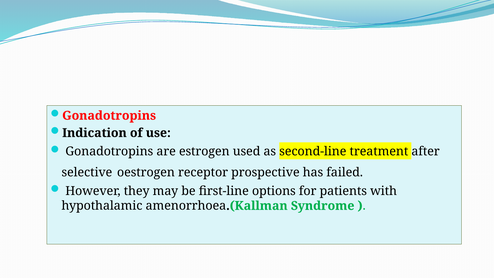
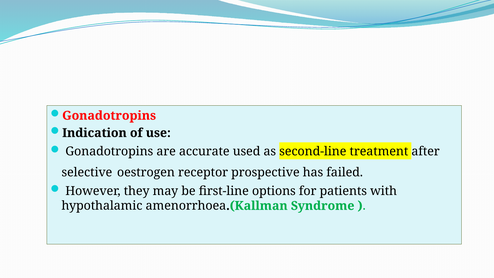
estrogen: estrogen -> accurate
